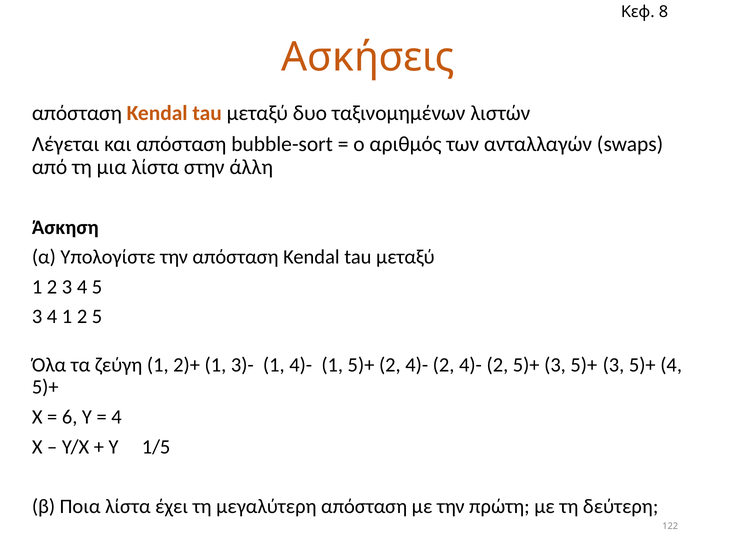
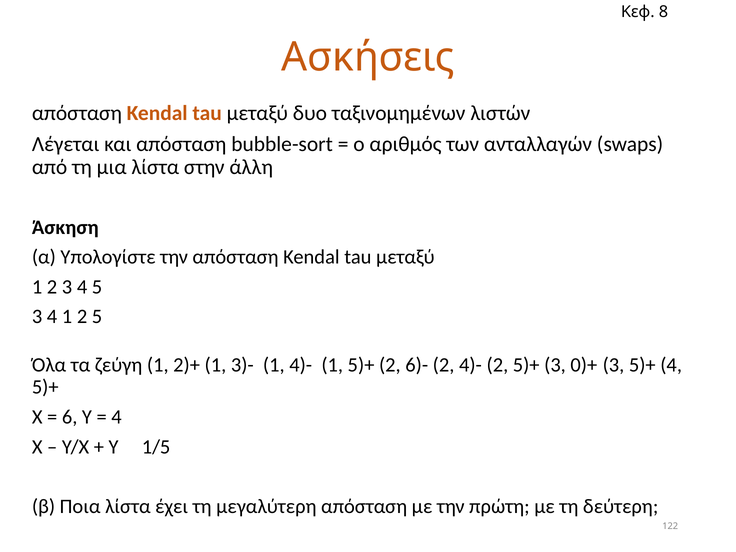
5)+ 2 4)-: 4)- -> 6)-
2 5)+ 3 5)+: 5)+ -> 0)+
